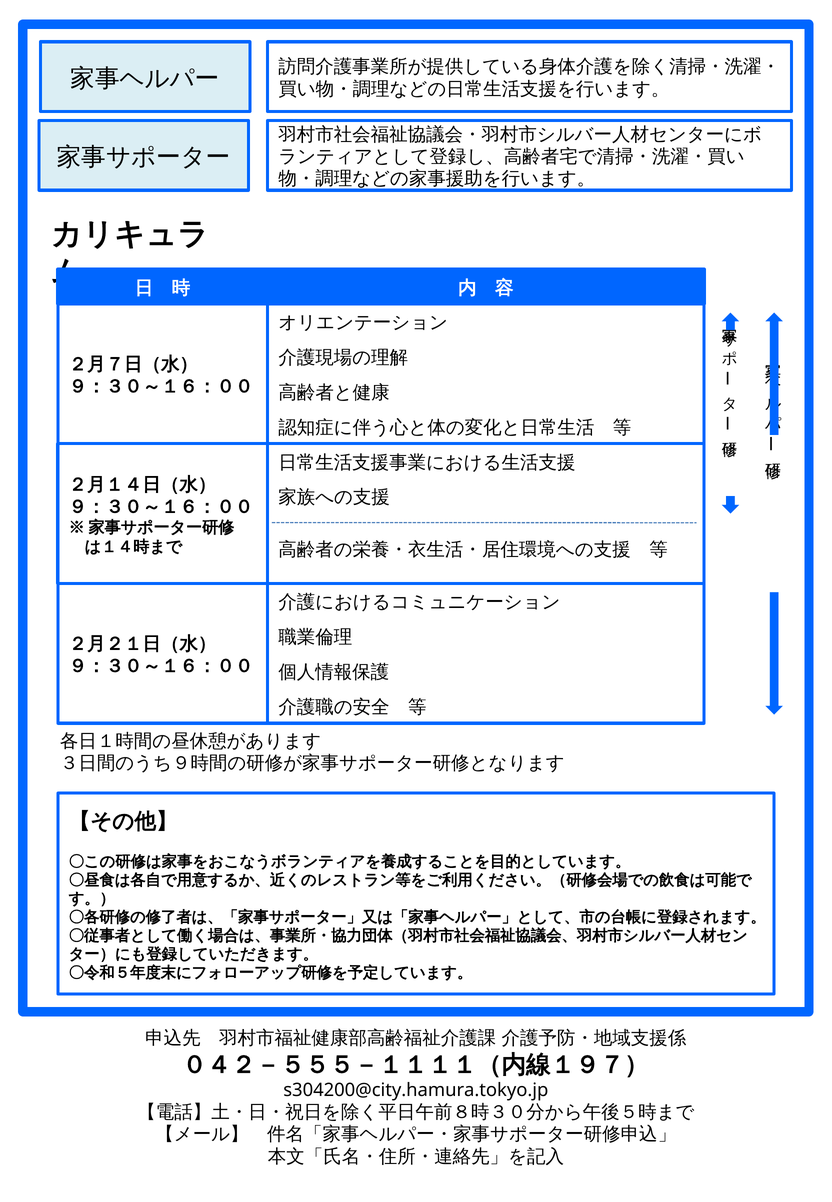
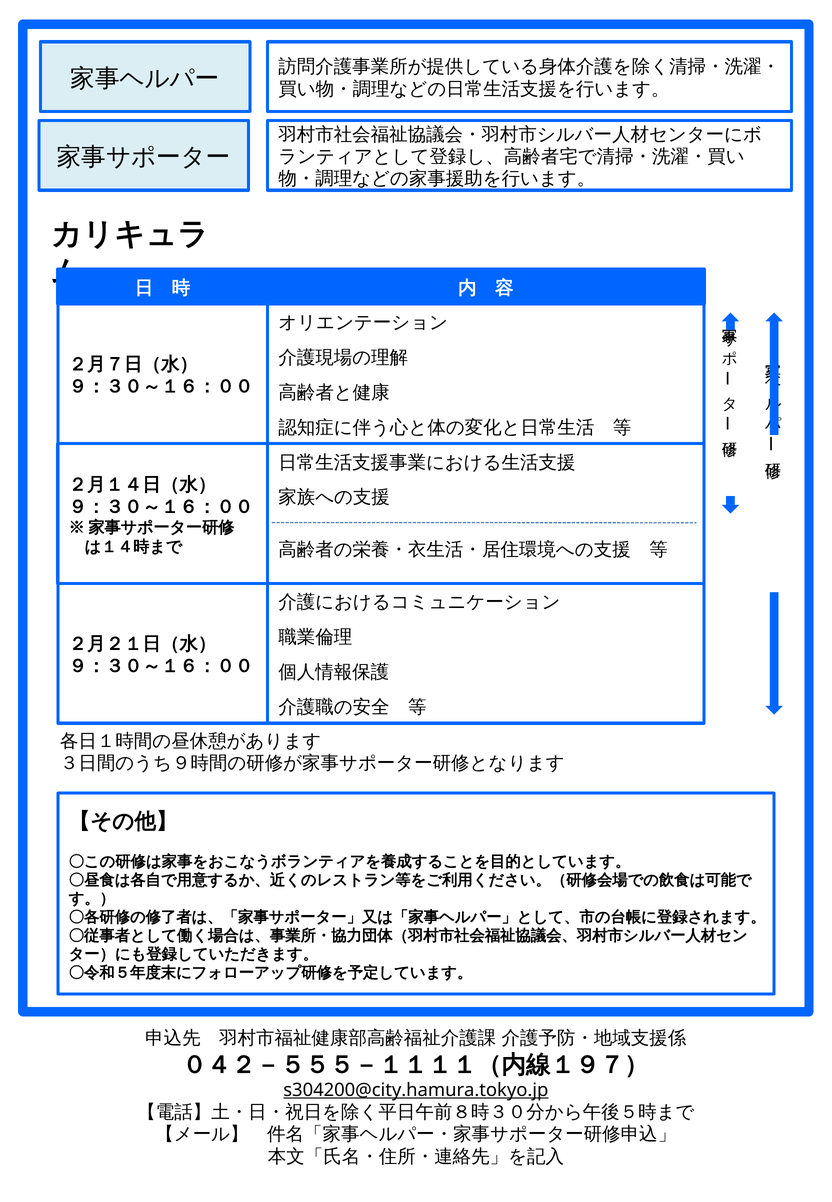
s304200@city.hamura.tokyo.jp underline: none -> present
